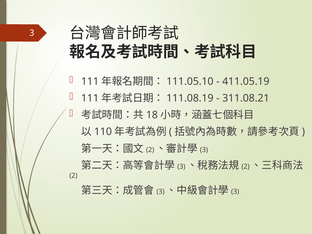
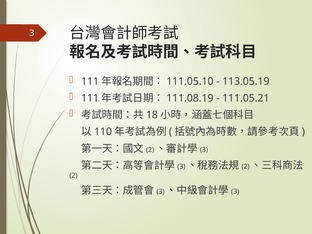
411.05.19: 411.05.19 -> 113.05.19
311.08.21: 311.08.21 -> 111.05.21
